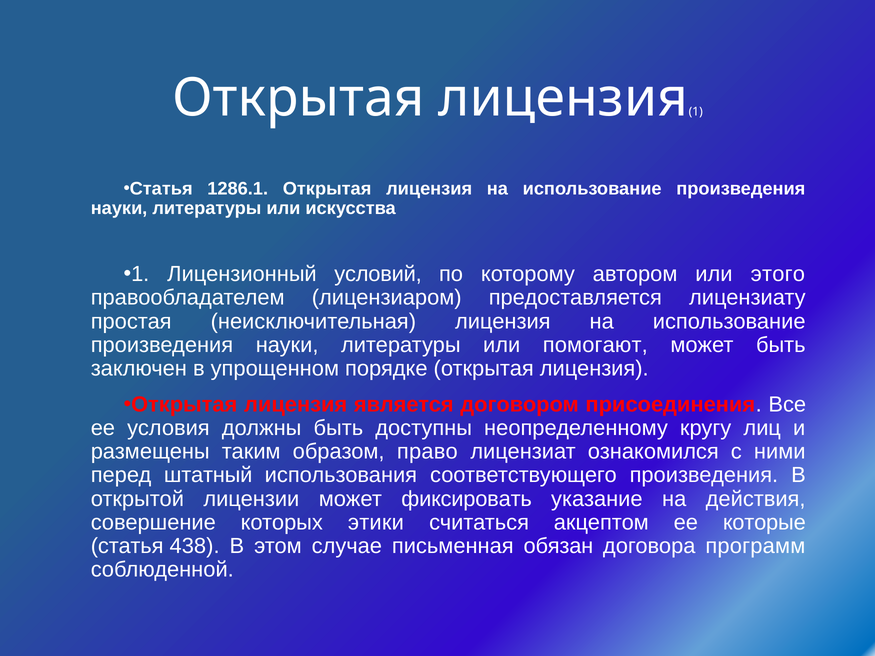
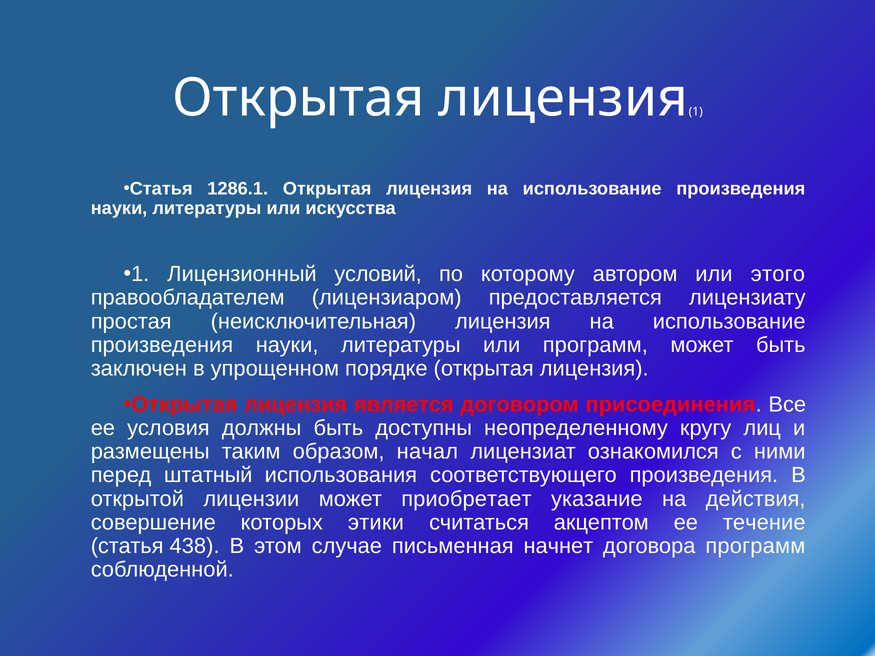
или помогают: помогают -> программ
право: право -> начал
фиксировать: фиксировать -> приобретает
которые: которые -> течение
обязан: обязан -> начнет
